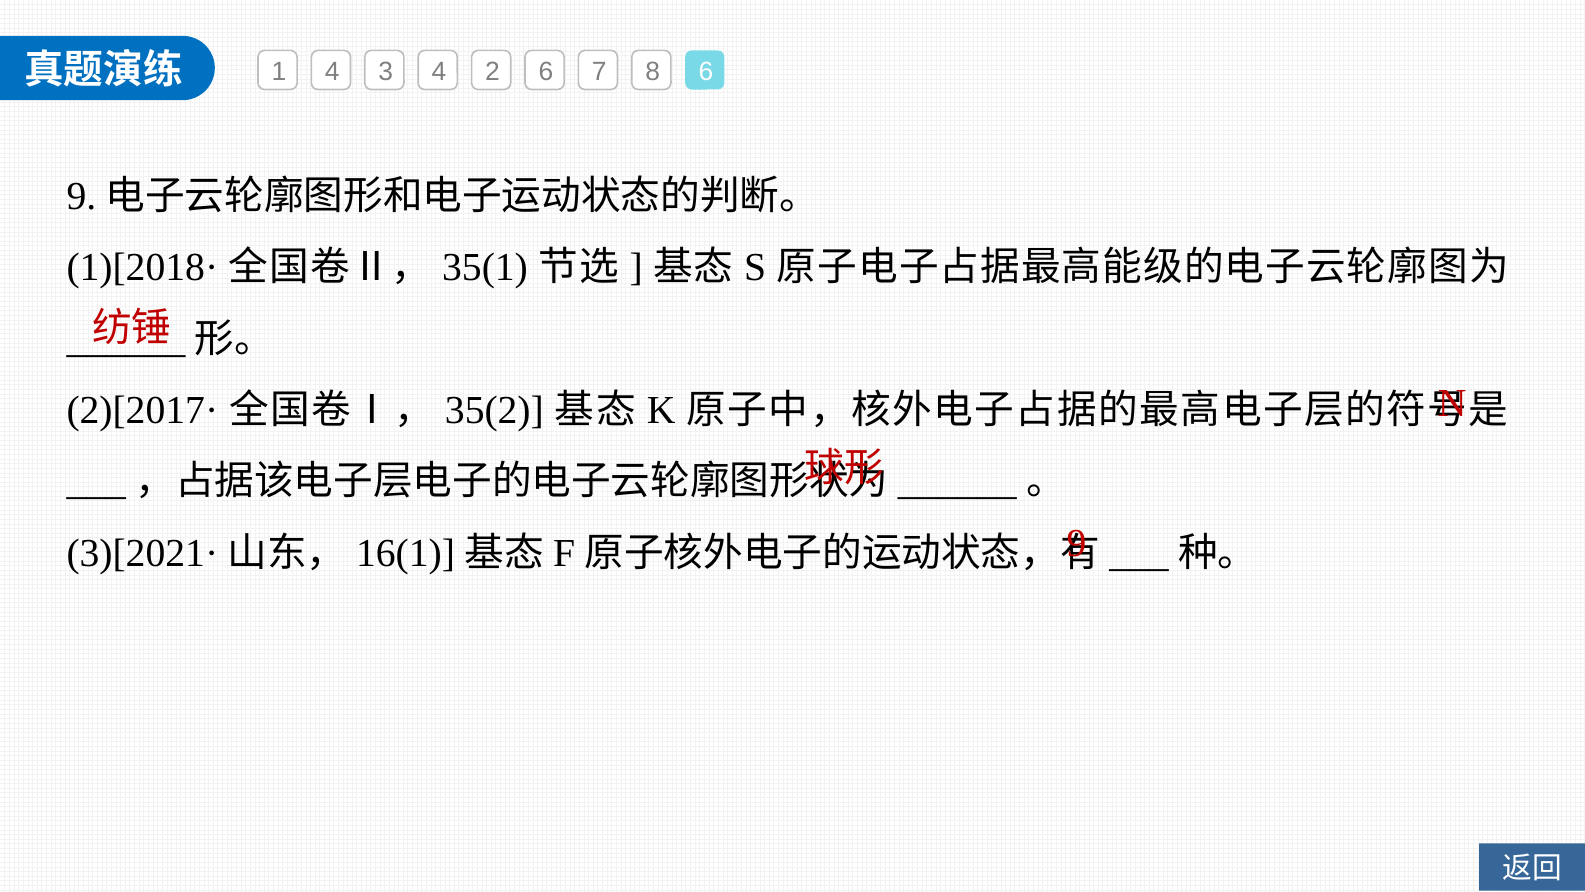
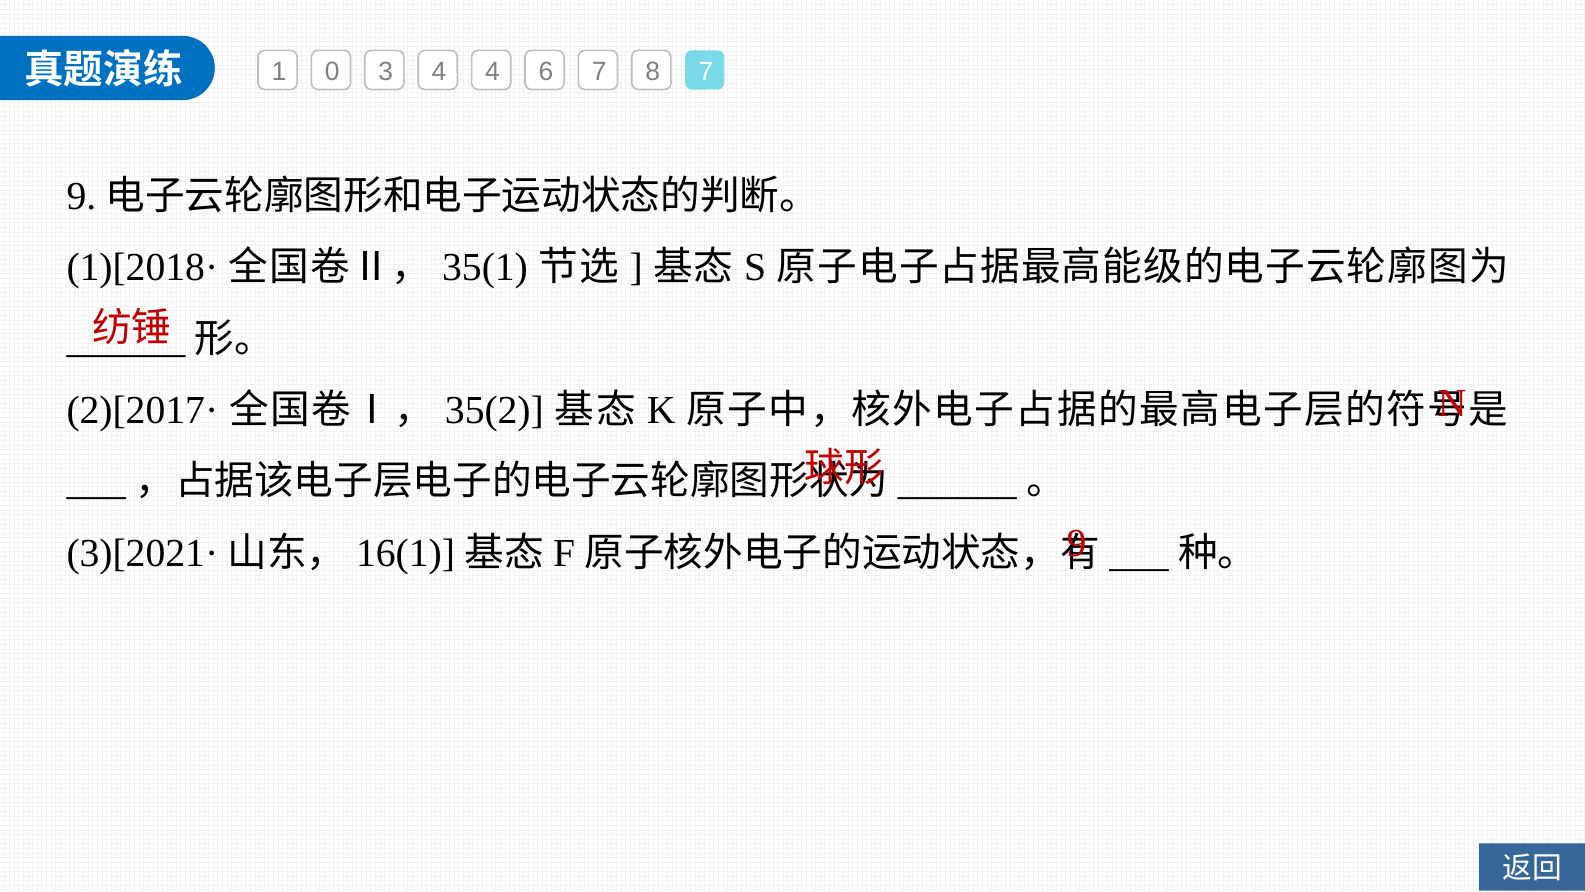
1 4: 4 -> 0
4 2: 2 -> 4
8 6: 6 -> 7
